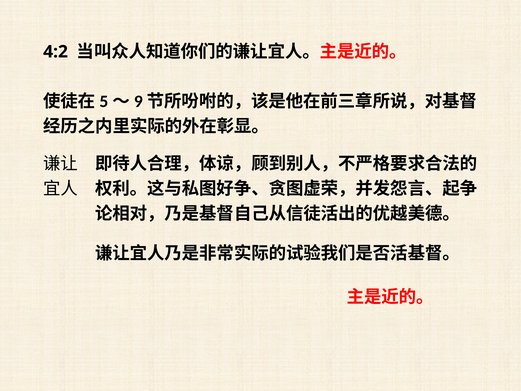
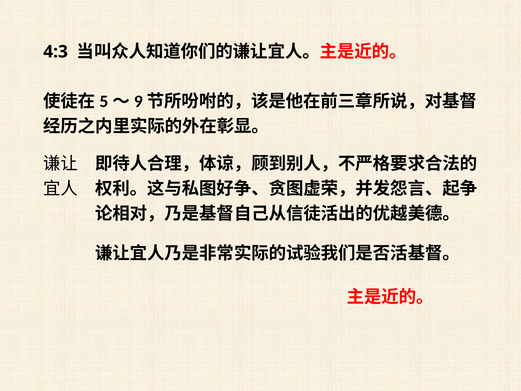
4:2: 4:2 -> 4:3
